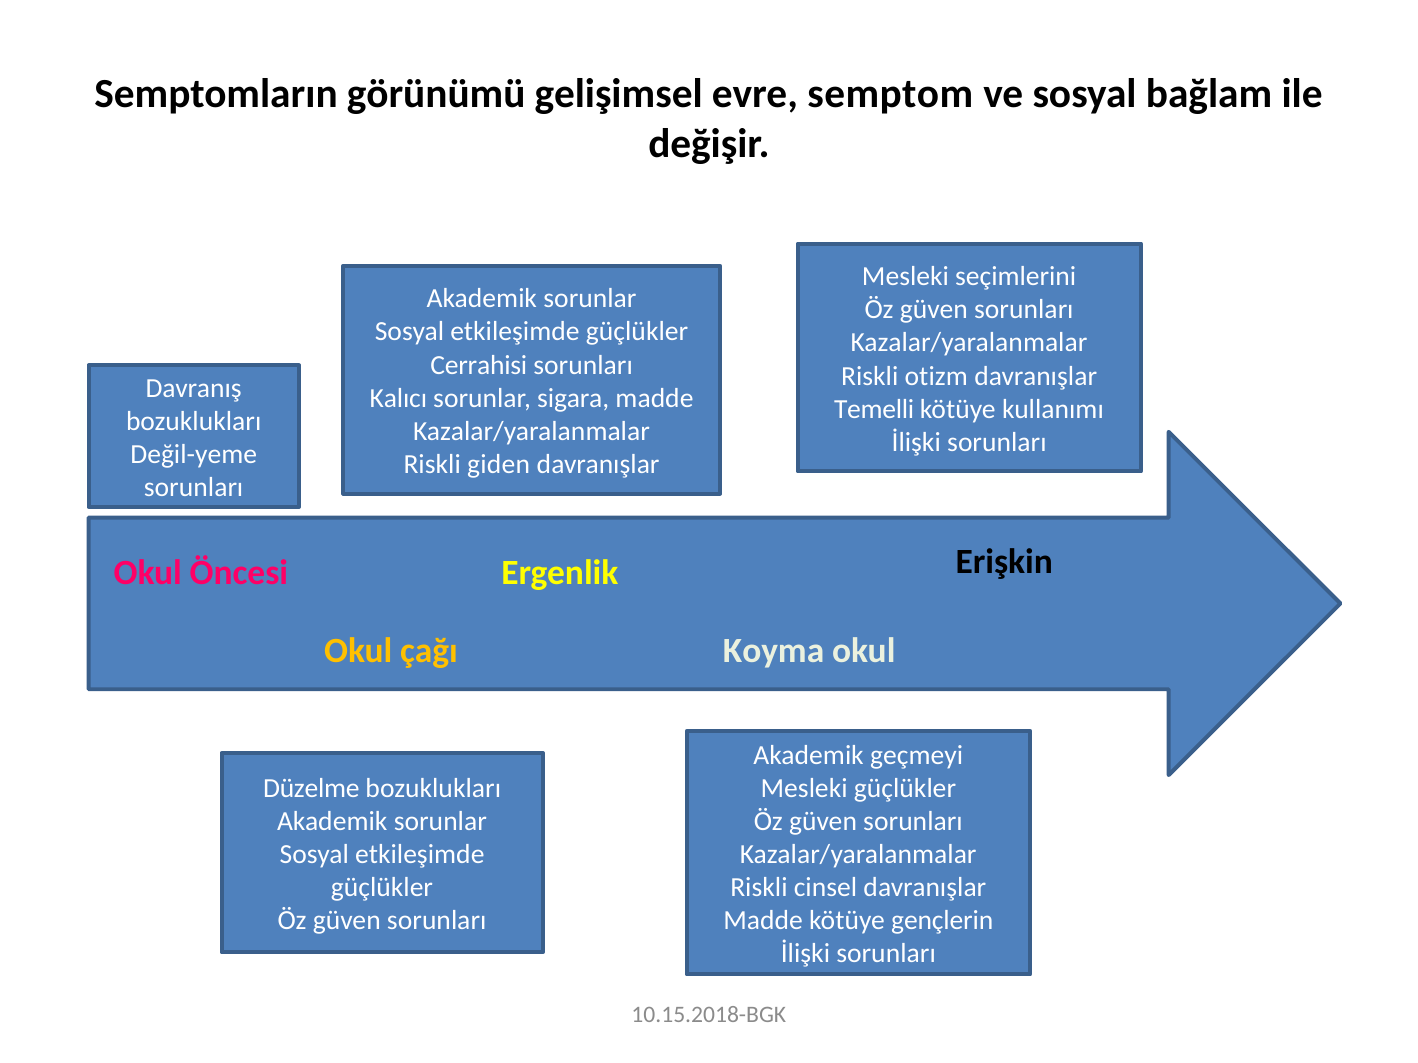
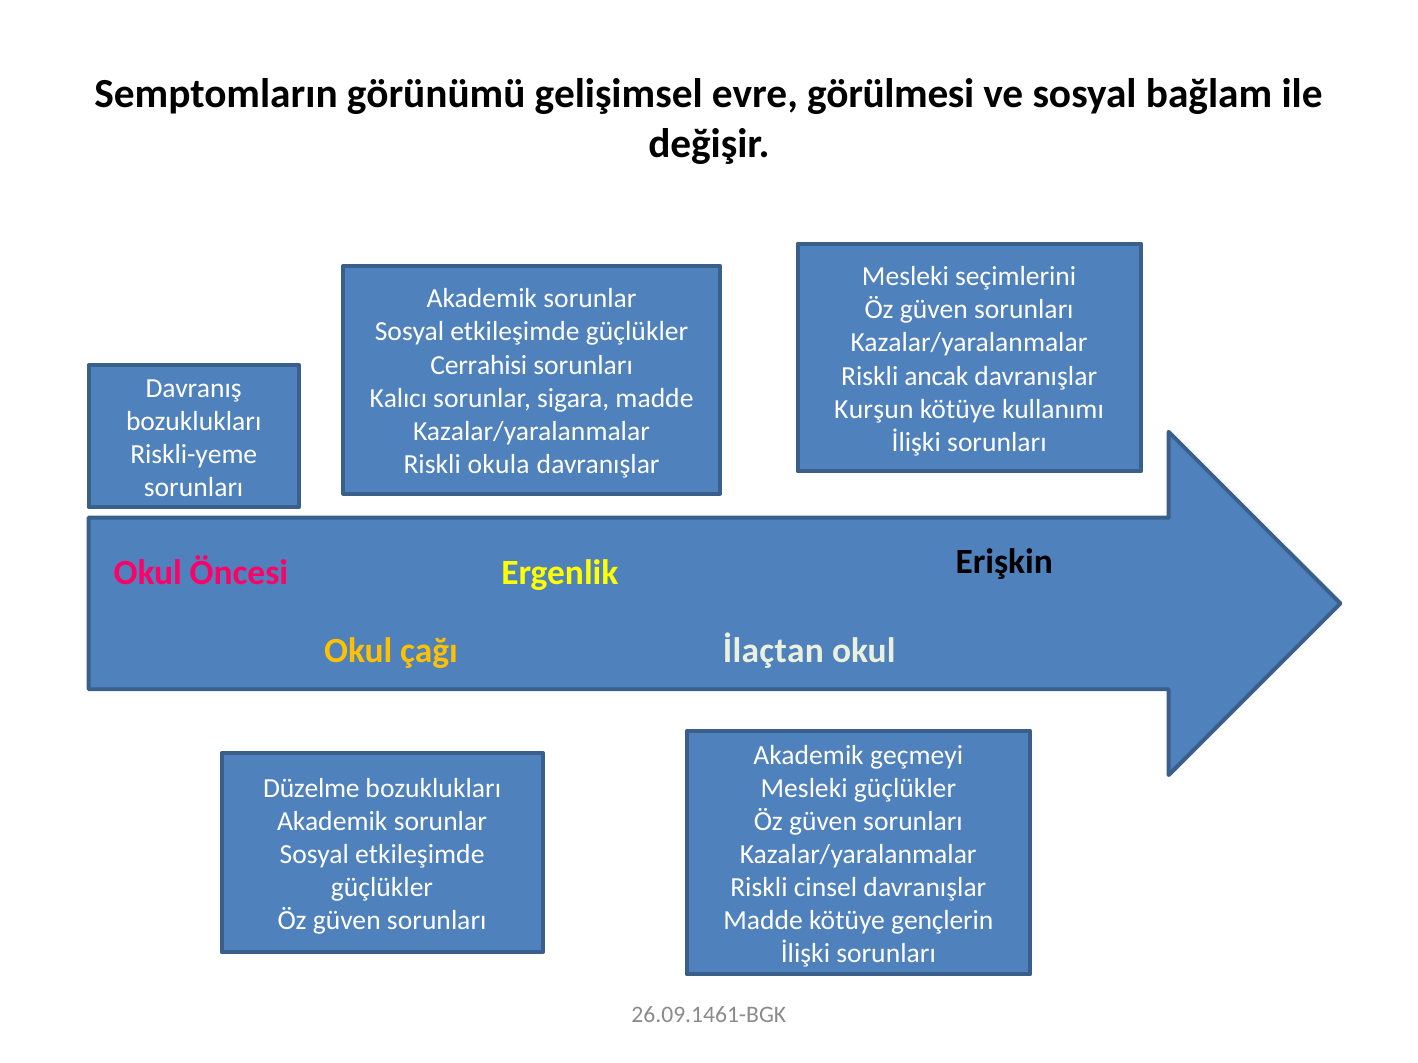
semptom: semptom -> görülmesi
otizm: otizm -> ancak
Temelli: Temelli -> Kurşun
Değil-yeme: Değil-yeme -> Riskli-yeme
giden: giden -> okula
Koyma: Koyma -> İlaçtan
10.15.2018-BGK: 10.15.2018-BGK -> 26.09.1461-BGK
